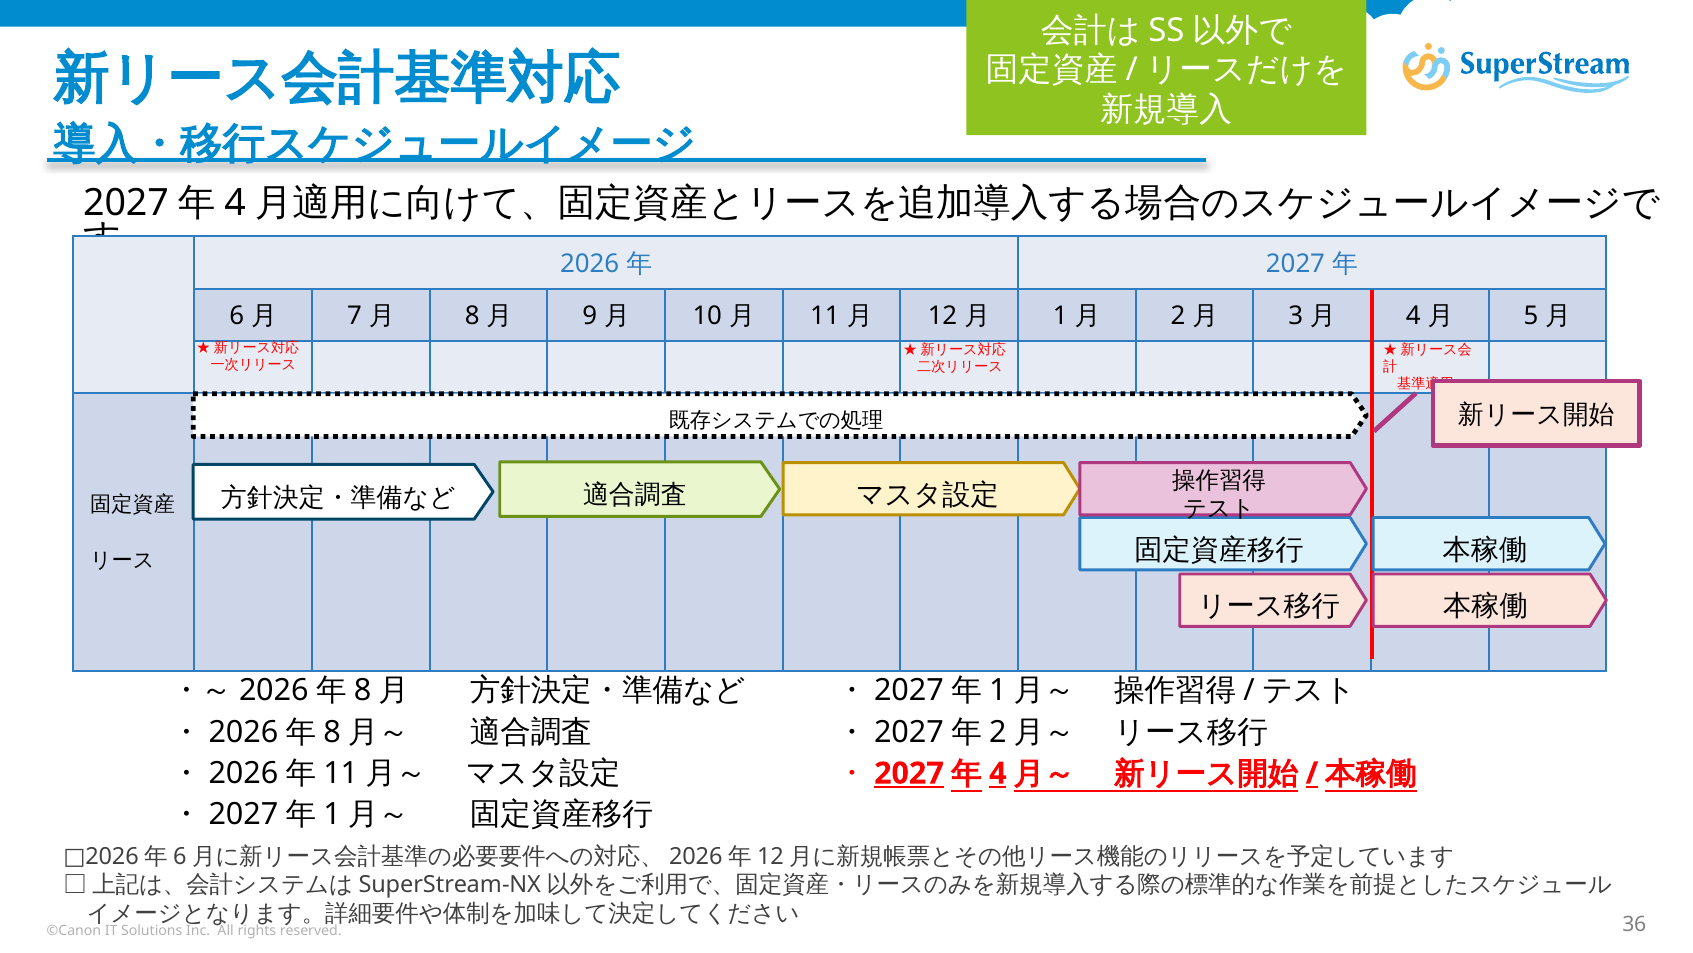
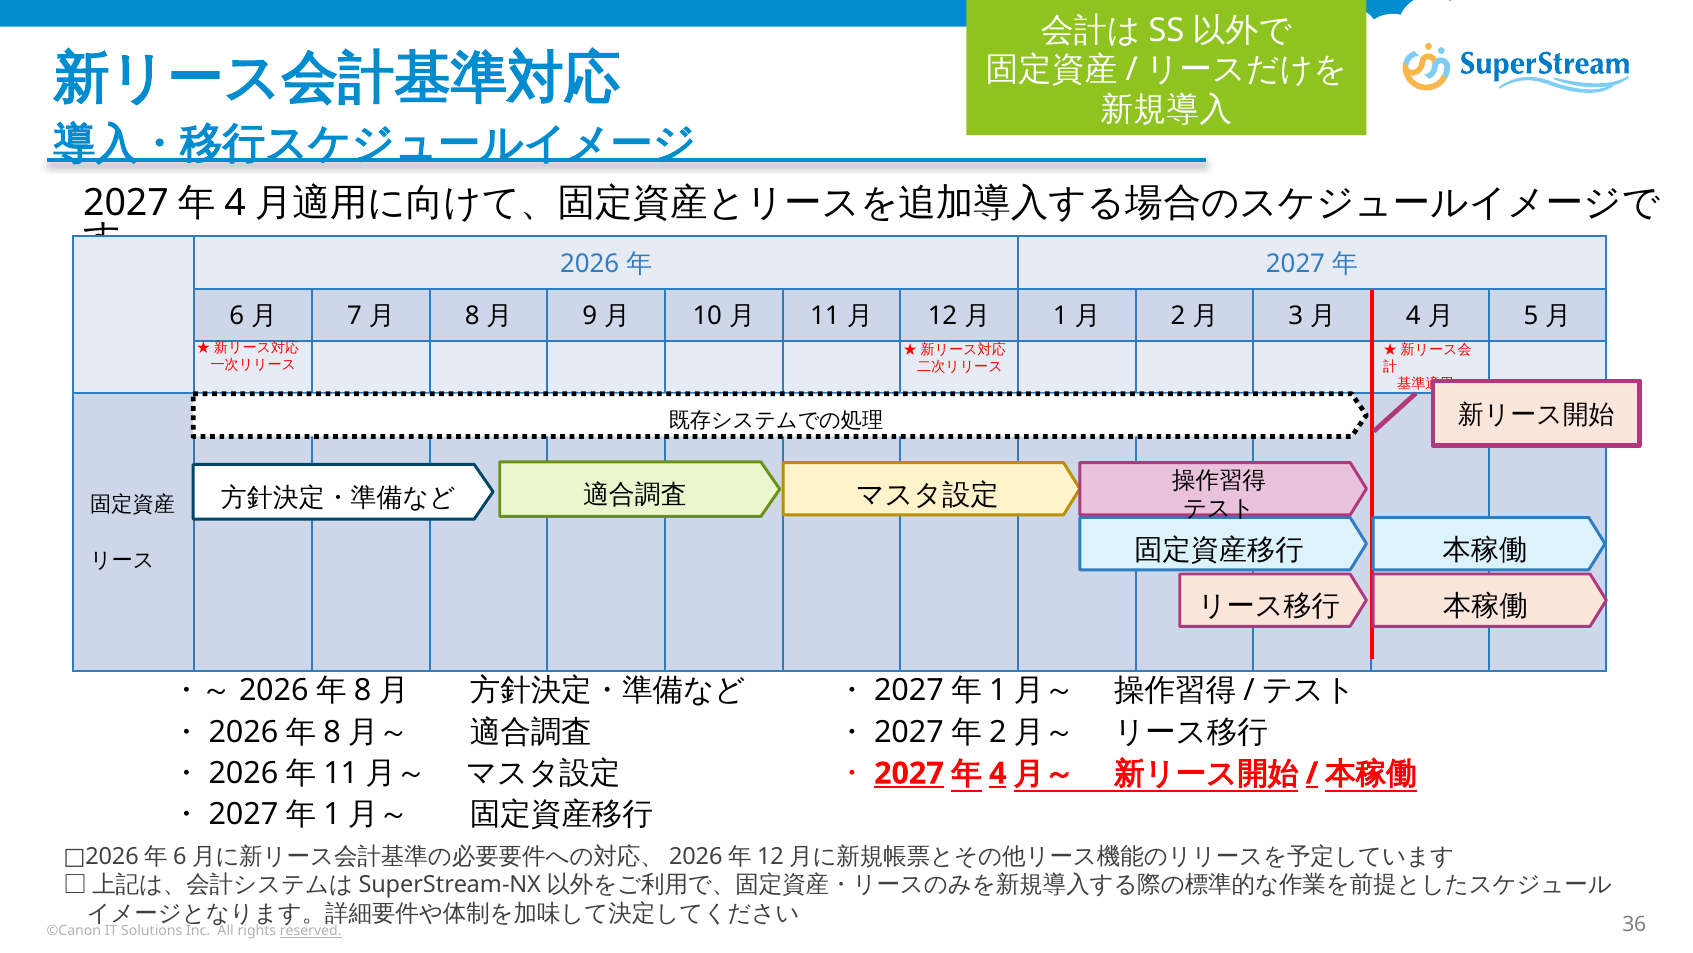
reserved underline: none -> present
